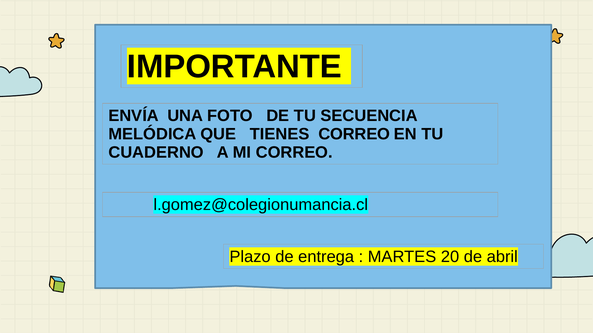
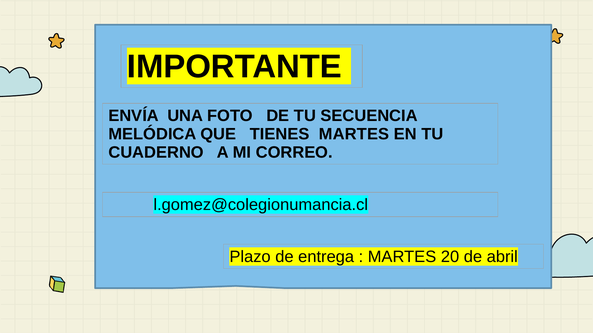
TIENES CORREO: CORREO -> MARTES
